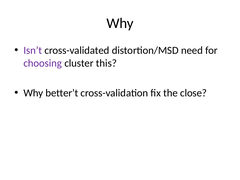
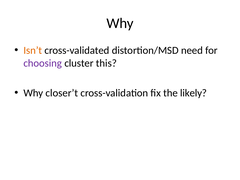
Isn’t colour: purple -> orange
better’t: better’t -> closer’t
close: close -> likely
